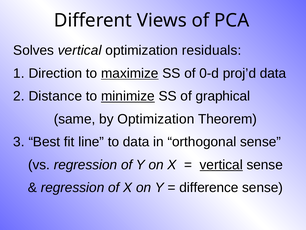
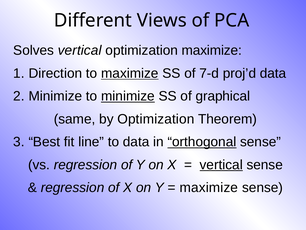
optimization residuals: residuals -> maximize
0-d: 0-d -> 7-d
Distance at (55, 96): Distance -> Minimize
orthogonal underline: none -> present
difference at (209, 187): difference -> maximize
